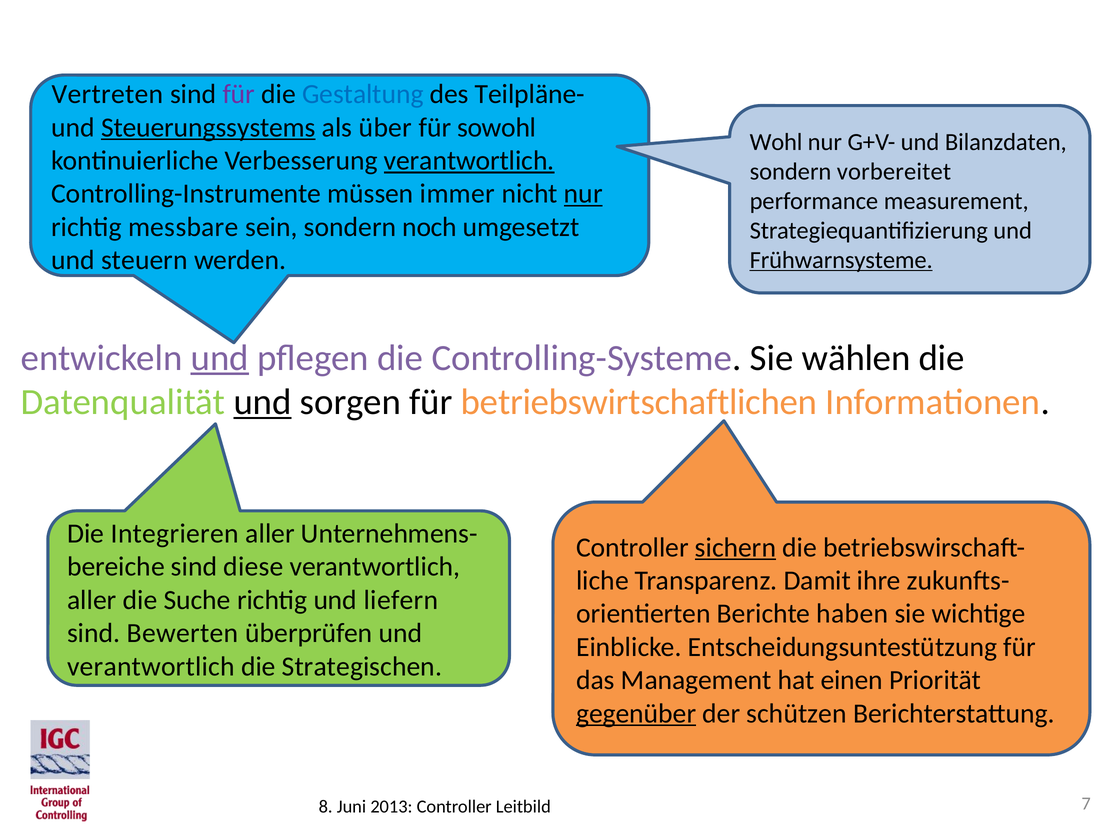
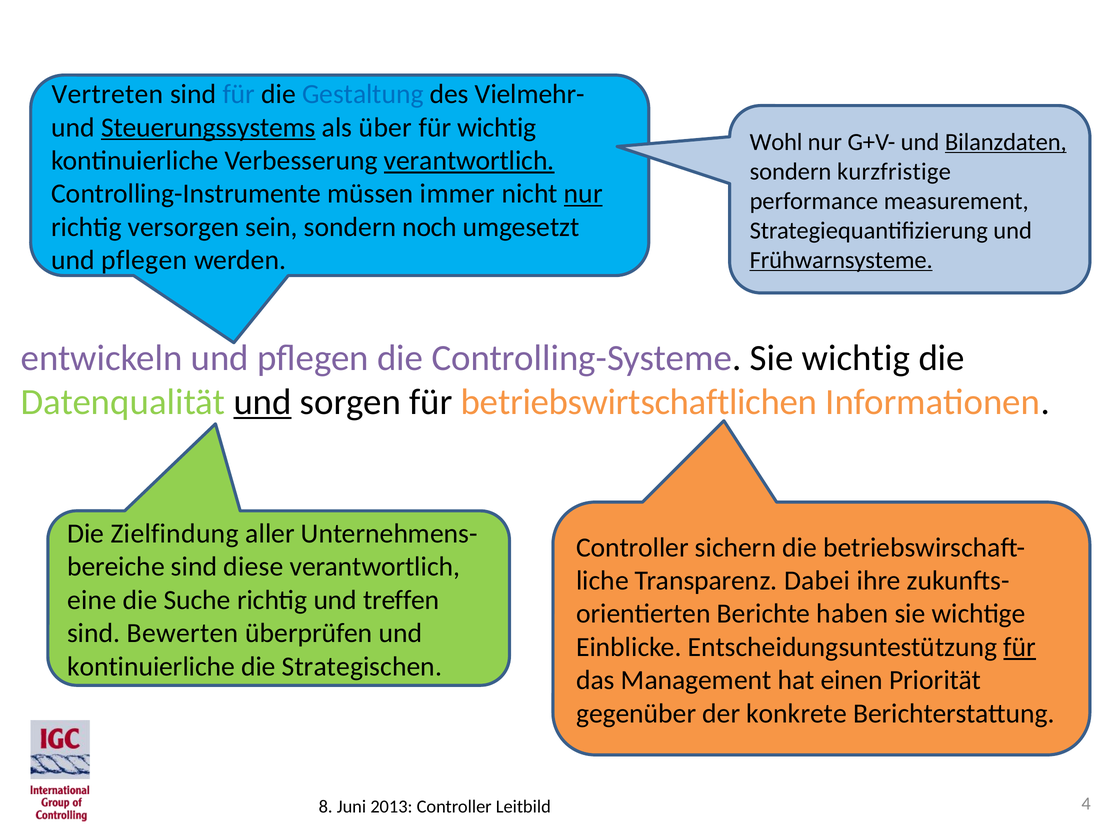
für at (239, 94) colour: purple -> blue
Teilpläne-: Teilpläne- -> Vielmehr-
für sowohl: sowohl -> wichtig
Bilanzdaten underline: none -> present
vorbereitet: vorbereitet -> kurzfristige
messbare: messbare -> versorgen
steuern at (144, 260): steuern -> pflegen
und at (220, 358) underline: present -> none
Sie wählen: wählen -> wichtig
Integrieren: Integrieren -> Zielfindung
sichern underline: present -> none
Damit: Damit -> Dabei
aller at (92, 600): aller -> eine
liefern: liefern -> treffen
für at (1020, 647) underline: none -> present
verantwortlich at (151, 666): verantwortlich -> kontinuierliche
gegenüber underline: present -> none
schützen: schützen -> konkrete
7: 7 -> 4
